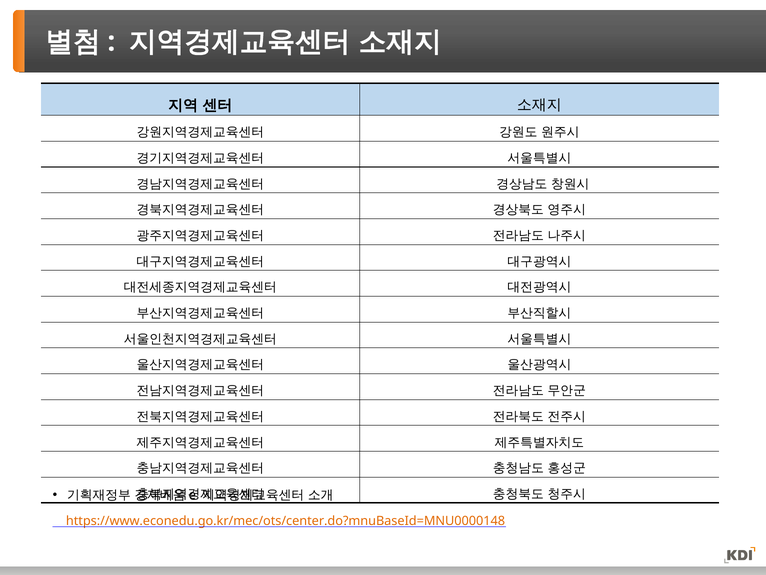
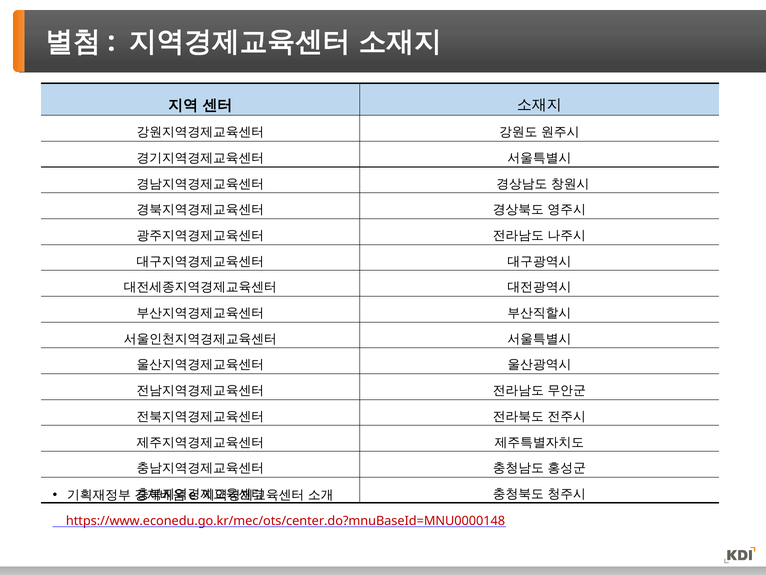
https://www.econedu.go.kr/mec/ots/center.do?mnuBaseId=MNU0000148 colour: orange -> red
